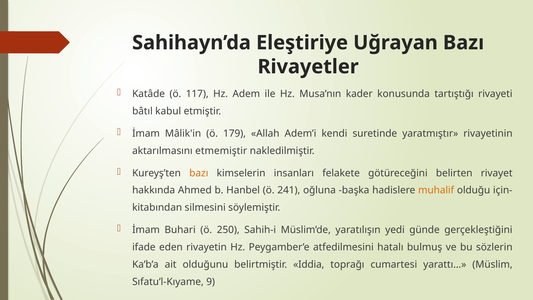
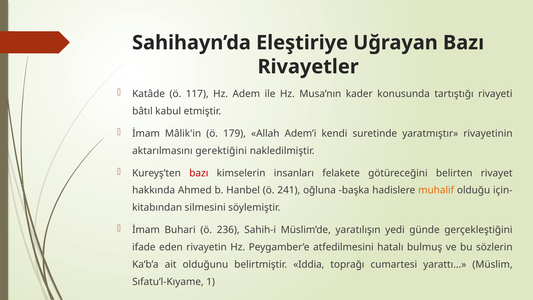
etmemiştir: etmemiştir -> gerektiğini
bazı at (199, 173) colour: orange -> red
250: 250 -> 236
9: 9 -> 1
